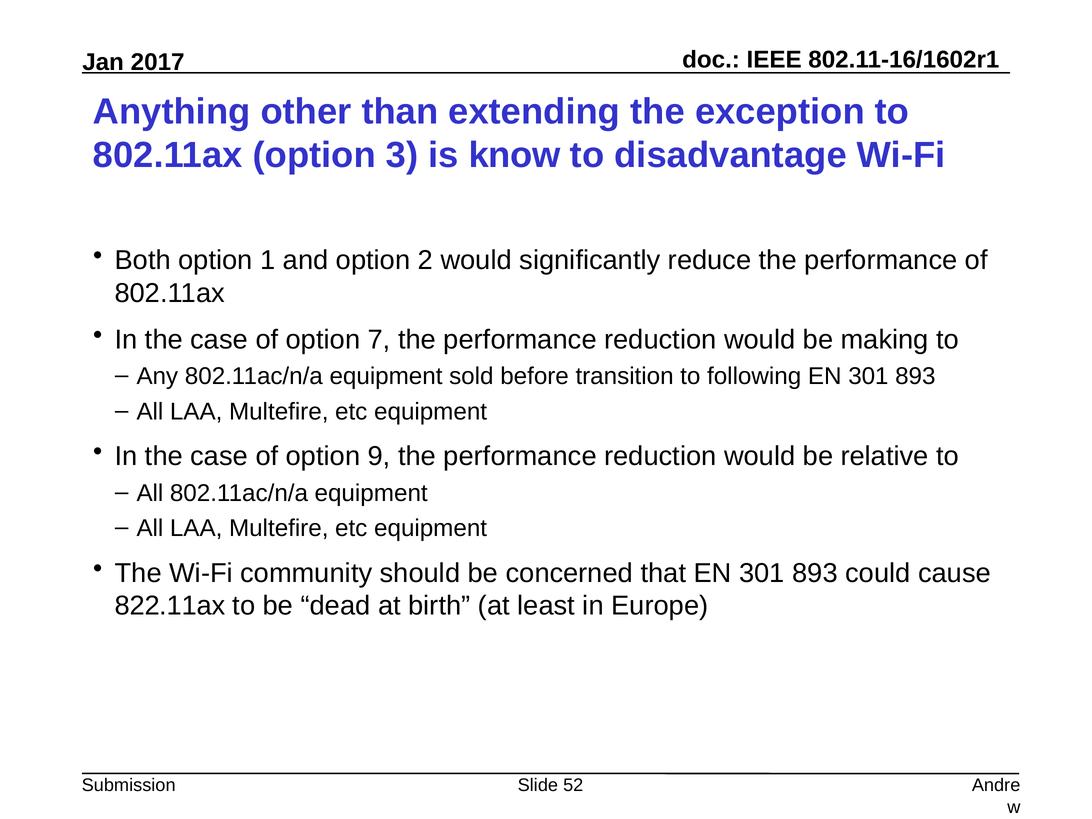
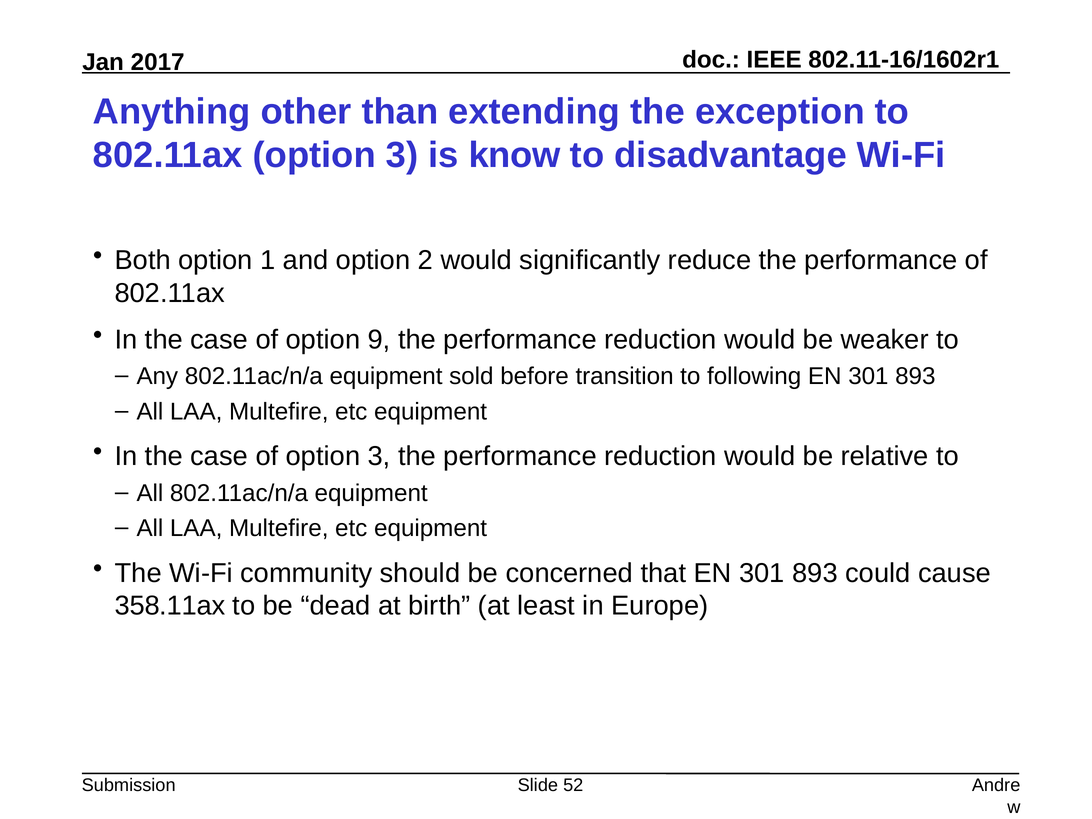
7: 7 -> 9
making: making -> weaker
of option 9: 9 -> 3
822.11ax: 822.11ax -> 358.11ax
